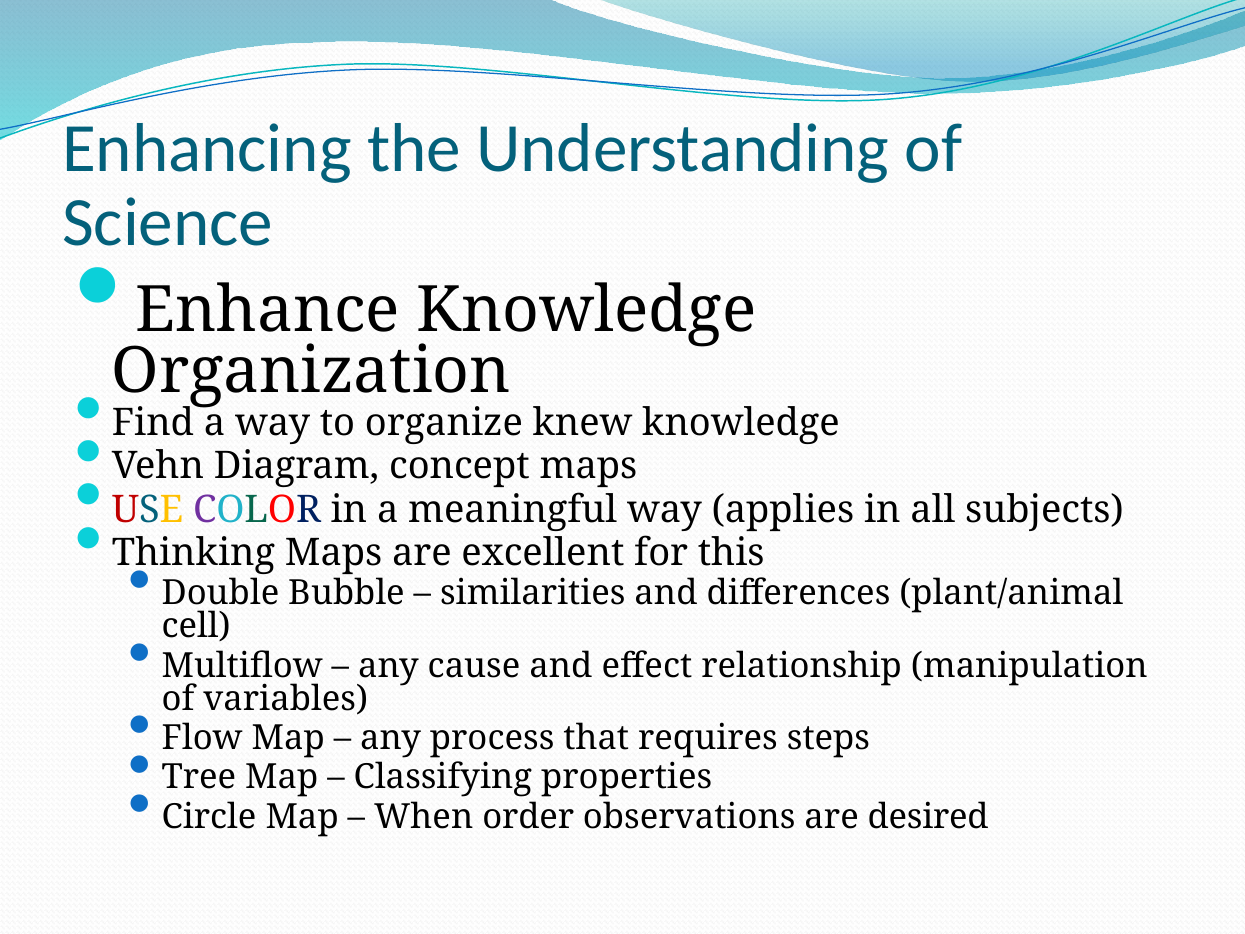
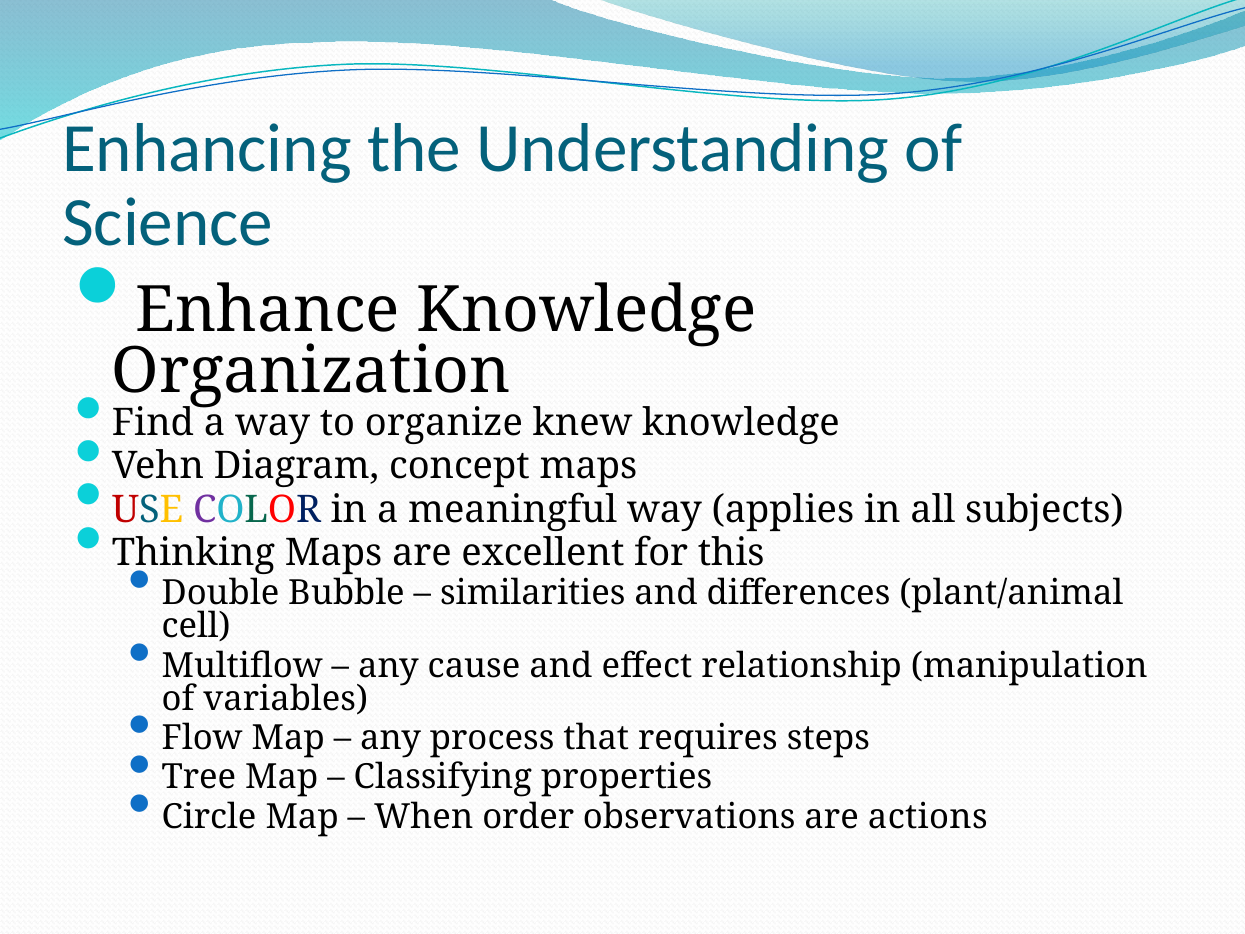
desired: desired -> actions
